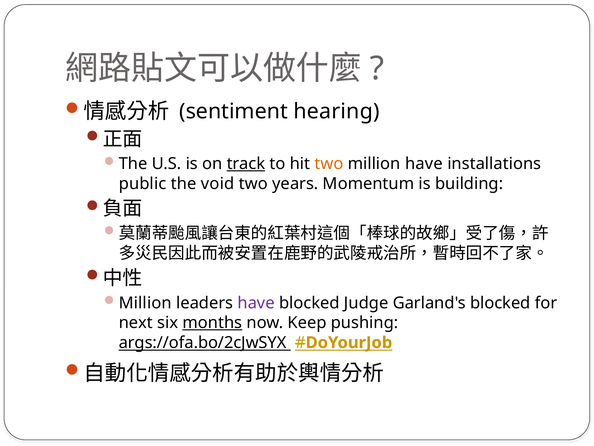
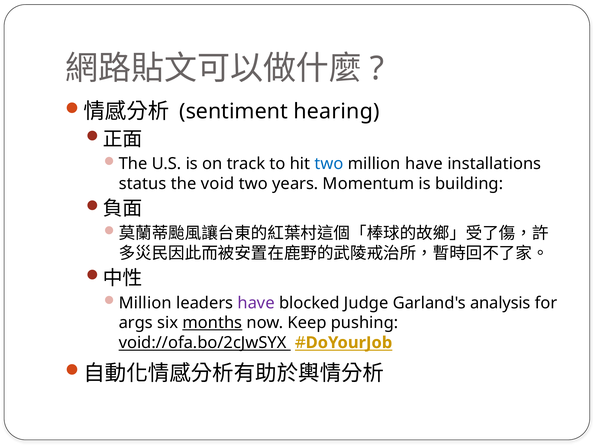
track underline: present -> none
two at (329, 164) colour: orange -> blue
public: public -> status
Garland's blocked: blocked -> analysis
next: next -> args
args://ofa.bo/2cJwSYX: args://ofa.bo/2cJwSYX -> void://ofa.bo/2cJwSYX
